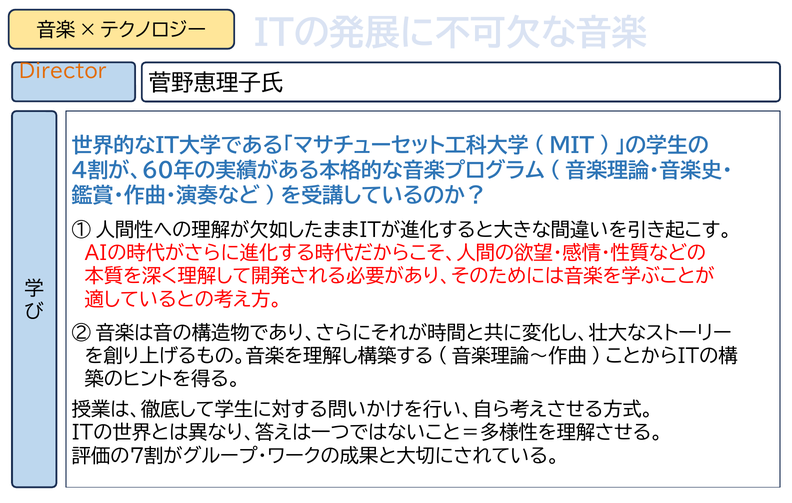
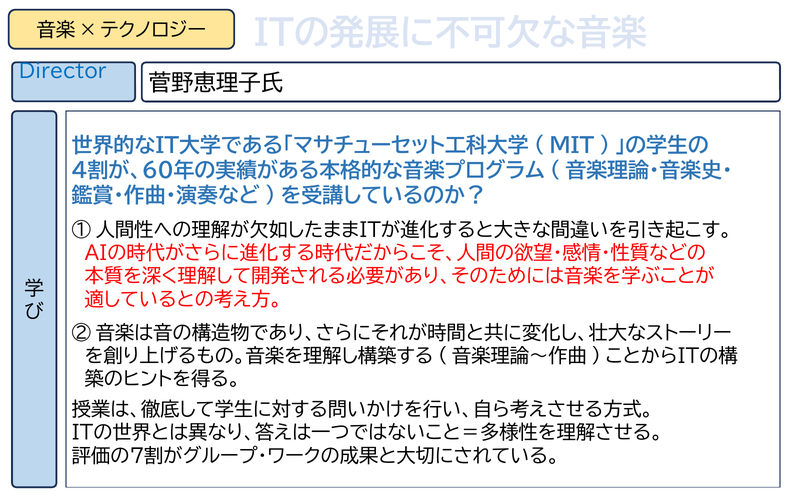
Director colour: orange -> blue
